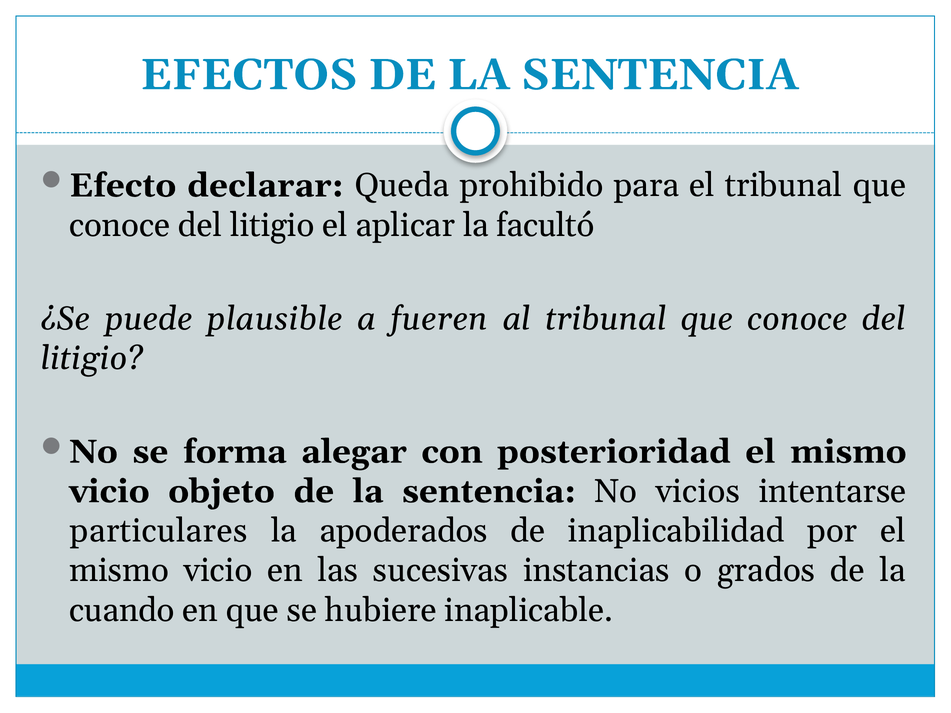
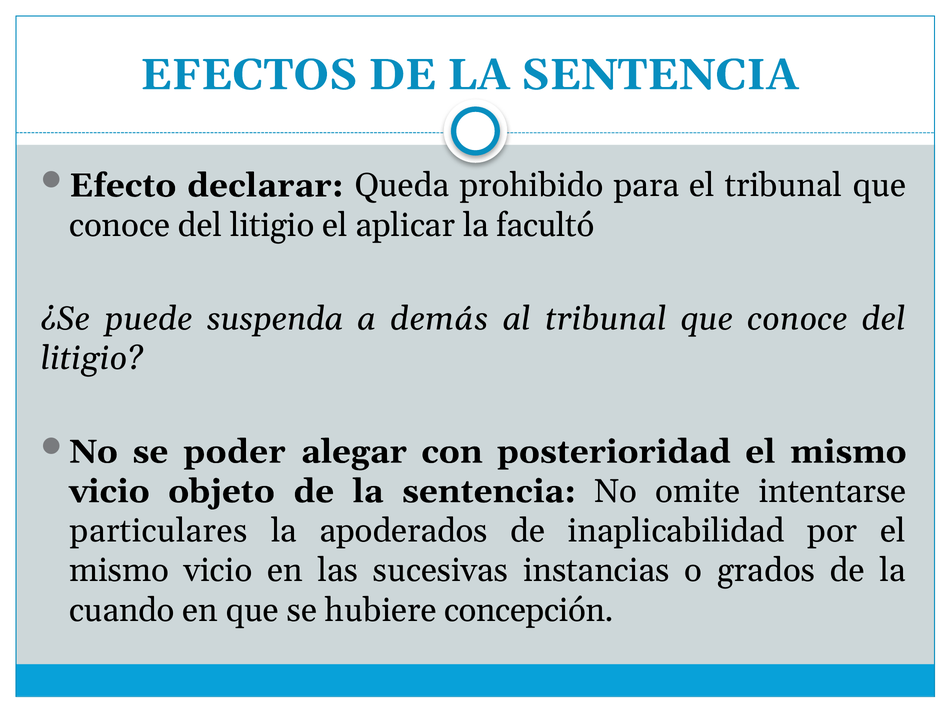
plausible: plausible -> suspenda
fueren: fueren -> demás
forma: forma -> poder
vicios: vicios -> omite
inaplicable: inaplicable -> concepción
